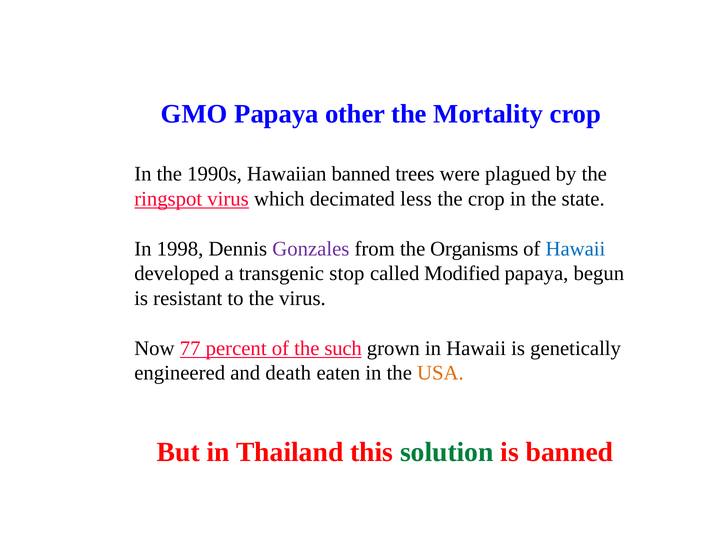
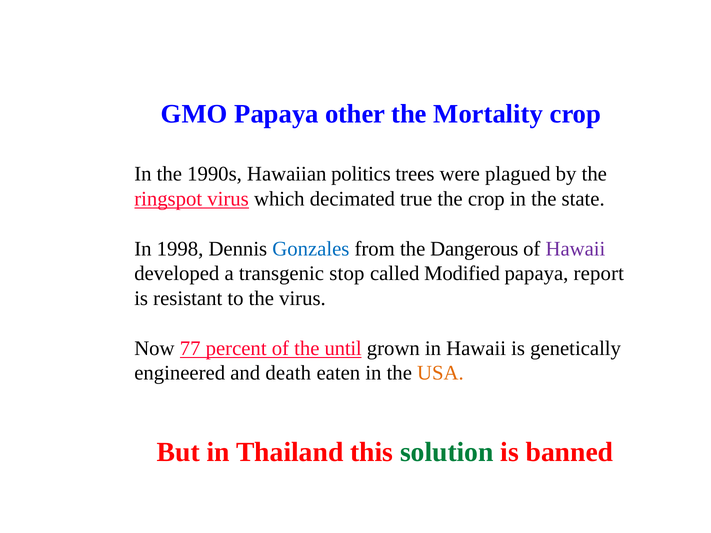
Hawaiian banned: banned -> politics
less: less -> true
Gonzales colour: purple -> blue
Organisms: Organisms -> Dangerous
Hawaii at (575, 249) colour: blue -> purple
begun: begun -> report
such: such -> until
